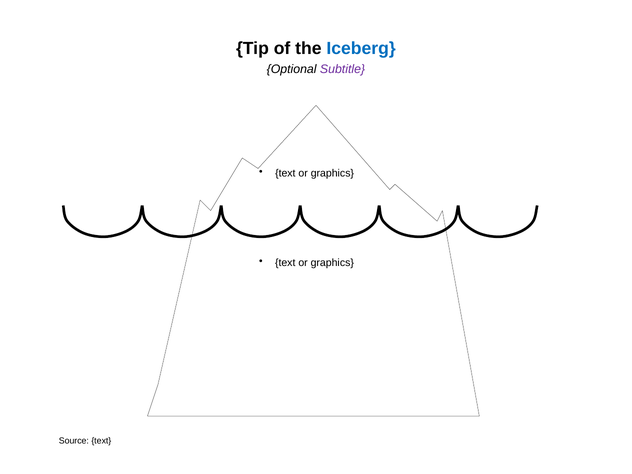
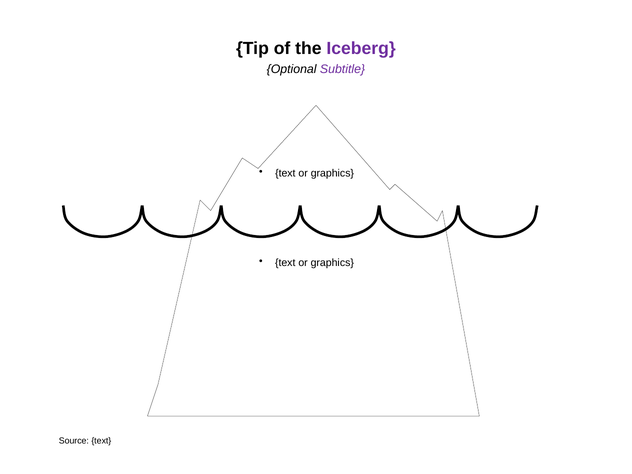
Iceberg colour: blue -> purple
